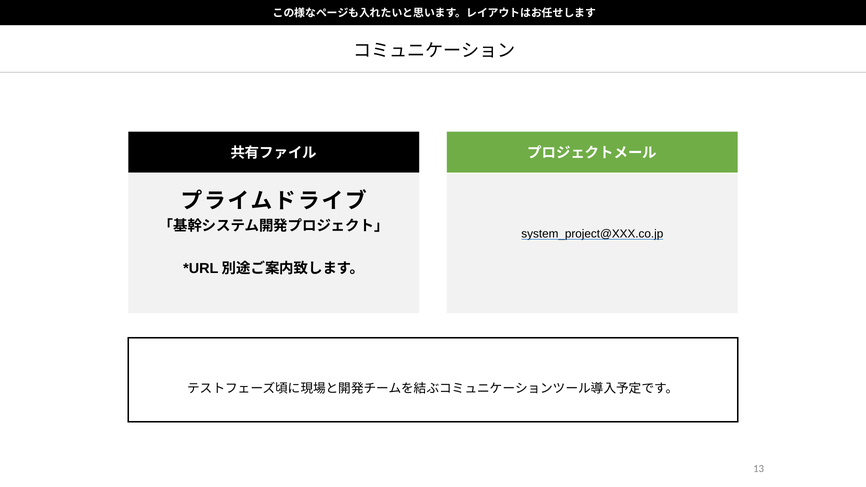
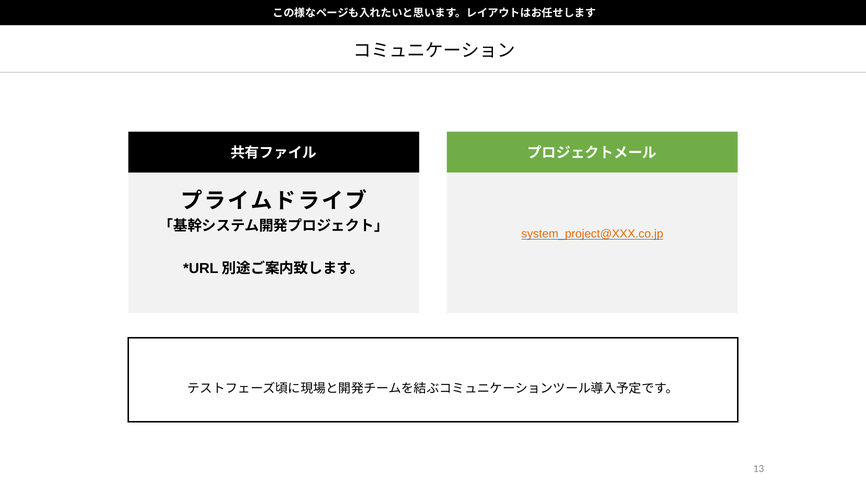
system_project@XXX.co.jp colour: black -> orange
